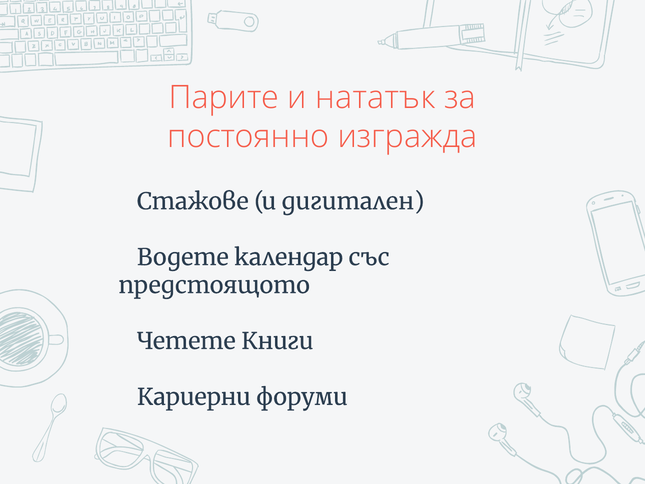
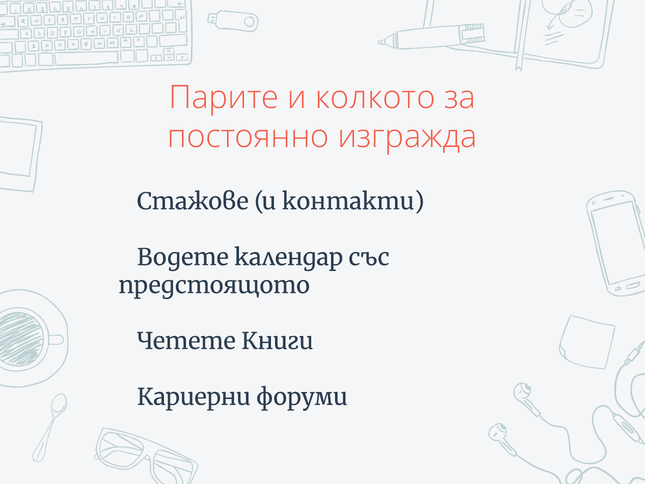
нататък: нататък -> колкото
дигитален: дигитален -> контакти
